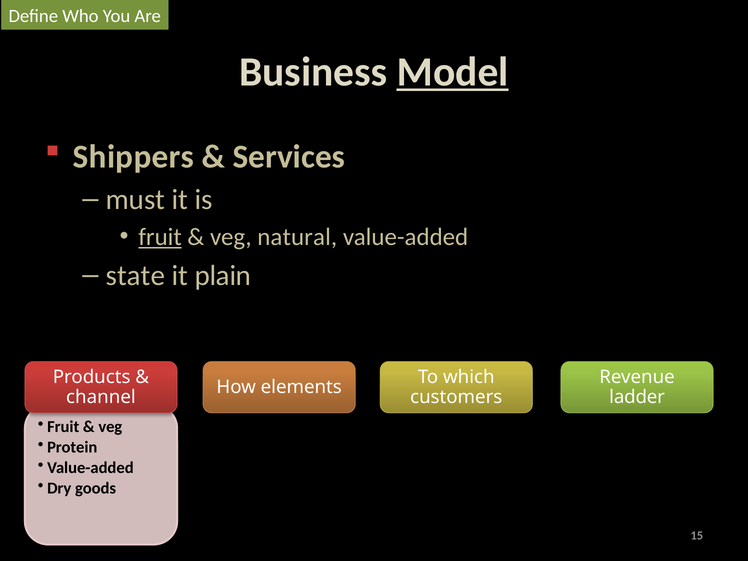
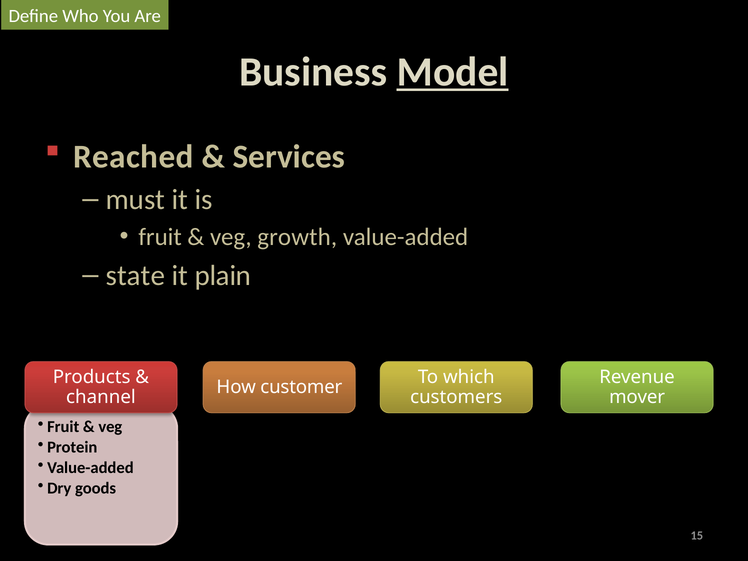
Shippers: Shippers -> Reached
fruit at (160, 237) underline: present -> none
natural: natural -> growth
elements: elements -> customer
ladder: ladder -> mover
